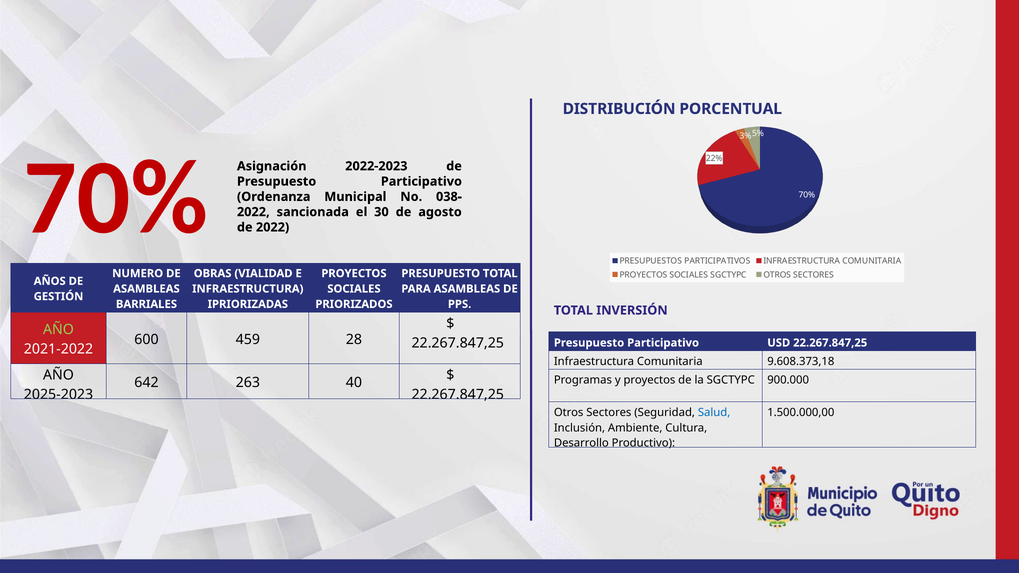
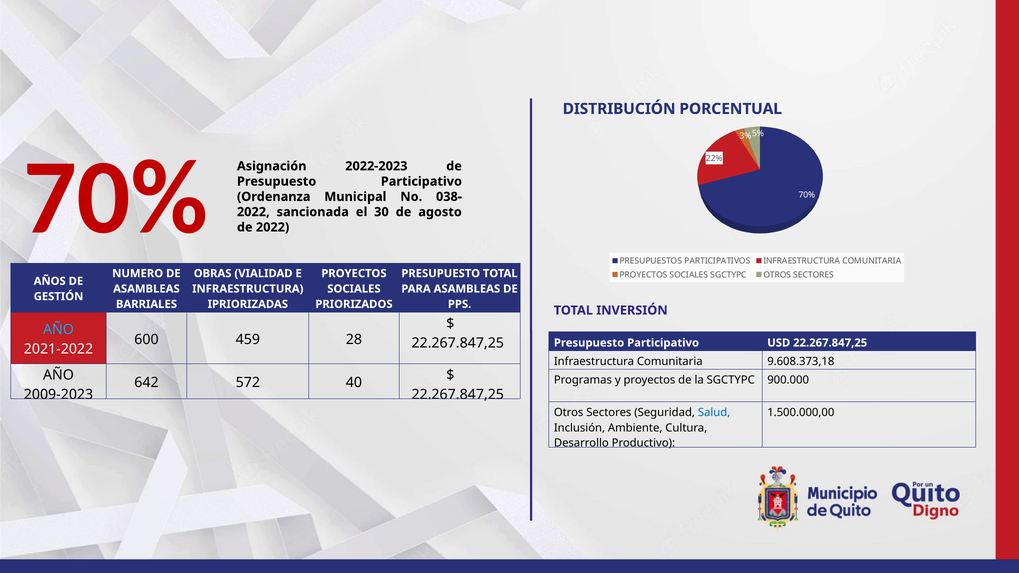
AÑO at (58, 330) colour: light green -> light blue
263: 263 -> 572
2025-2023: 2025-2023 -> 2009-2023
